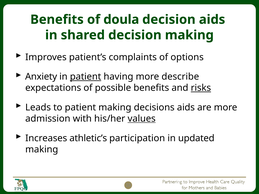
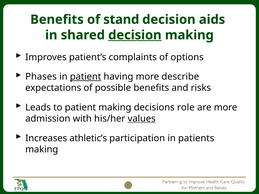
doula: doula -> stand
decision at (135, 35) underline: none -> present
Anxiety: Anxiety -> Phases
risks underline: present -> none
decisions aids: aids -> role
updated: updated -> patients
